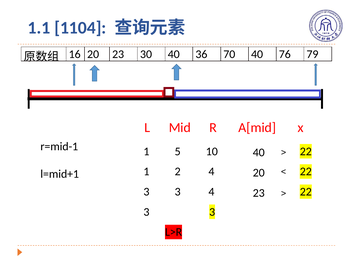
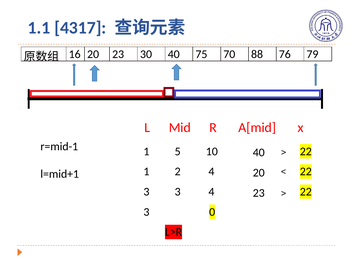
1104: 1104 -> 4317
36: 36 -> 75
70 40: 40 -> 88
3 3: 3 -> 0
